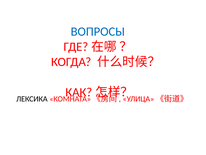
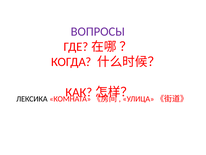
ВОПРОСЫ colour: blue -> purple
